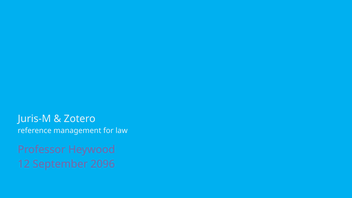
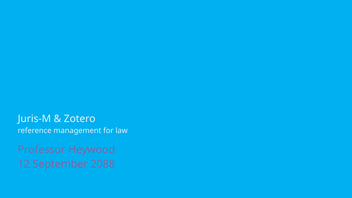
2096: 2096 -> 2088
